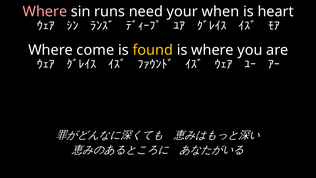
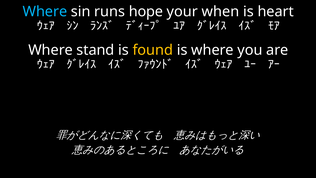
Where at (45, 12) colour: pink -> light blue
need: need -> hope
come: come -> stand
